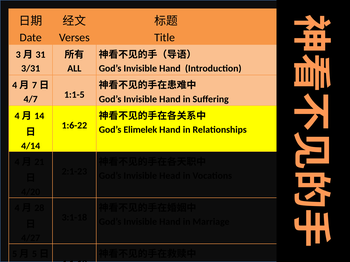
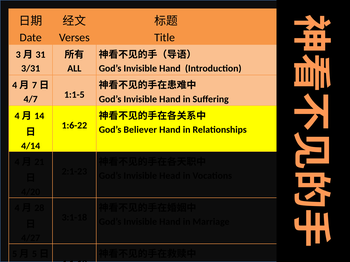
Elimelek: Elimelek -> Believer
